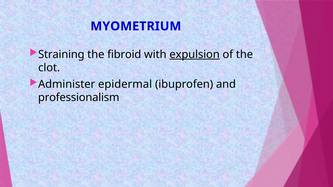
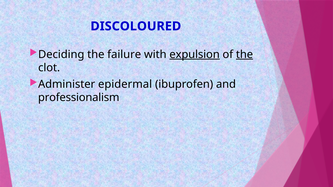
MYOMETRIUM: MYOMETRIUM -> DISCOLOURED
Straining: Straining -> Deciding
fibroid: fibroid -> failure
the at (245, 54) underline: none -> present
